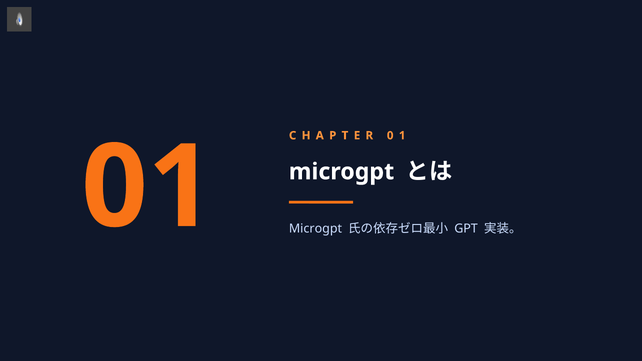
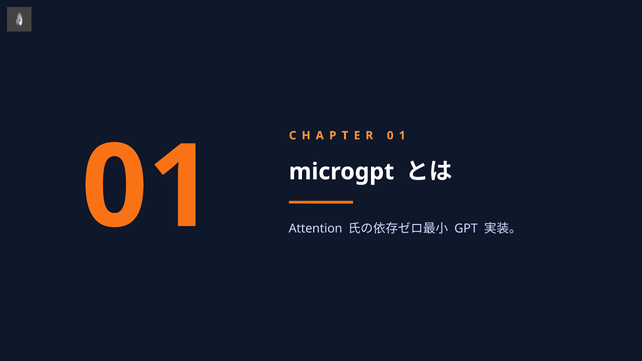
Microgpt at (315, 229): Microgpt -> Attention
